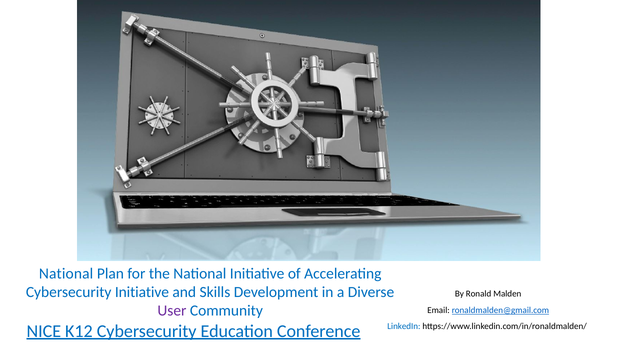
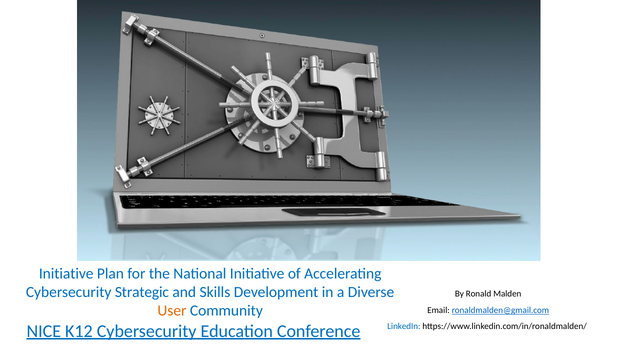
National at (66, 273): National -> Initiative
Cybersecurity Initiative: Initiative -> Strategic
User colour: purple -> orange
